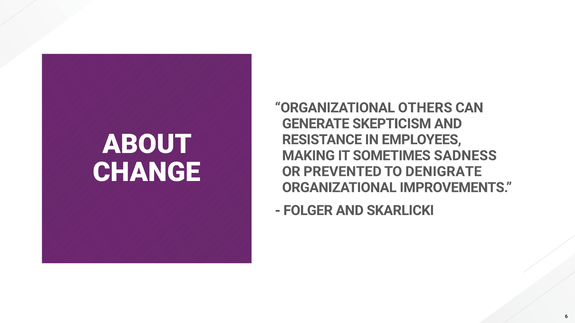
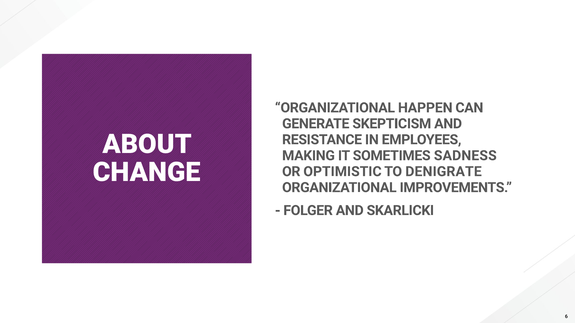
OTHERS: OTHERS -> HAPPEN
PREVENTED: PREVENTED -> OPTIMISTIC
